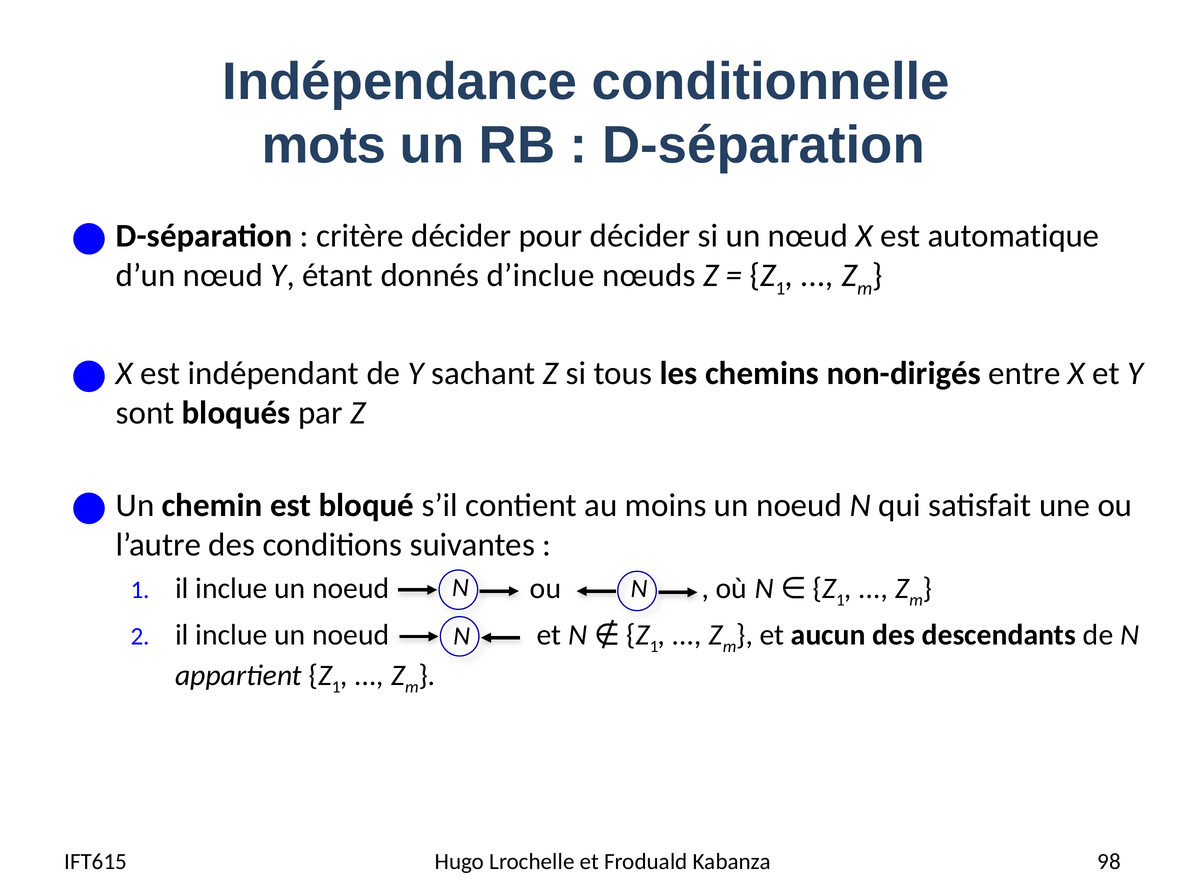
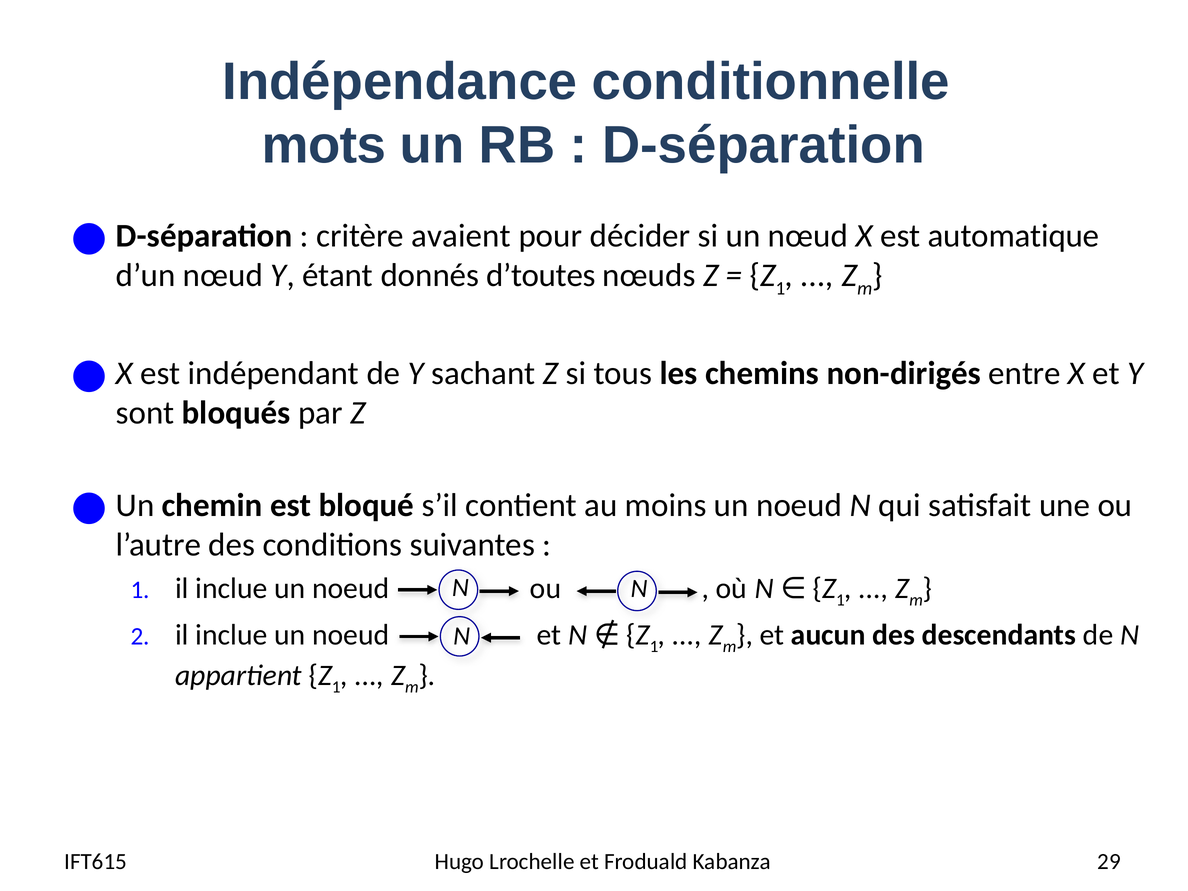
critère décider: décider -> avaient
d’inclue: d’inclue -> d’toutes
98: 98 -> 29
